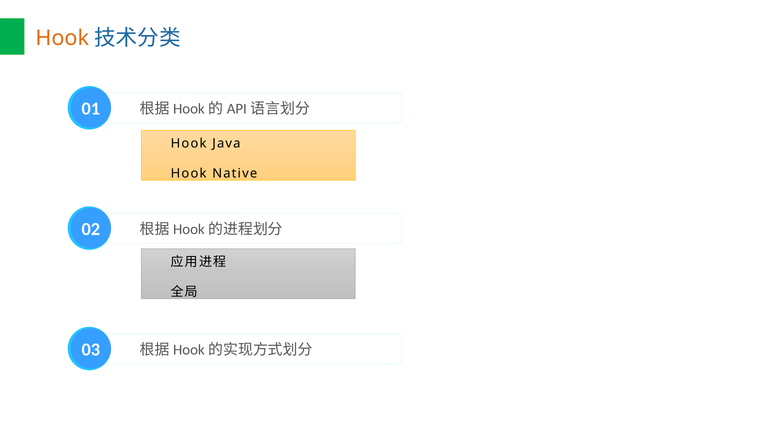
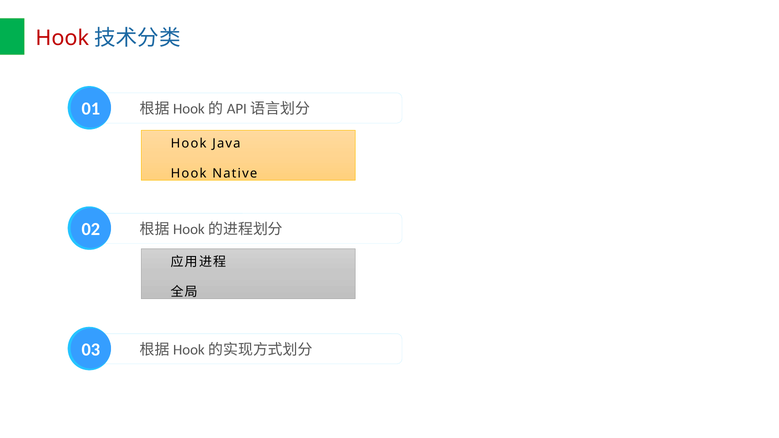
Hook at (62, 38) colour: orange -> red
